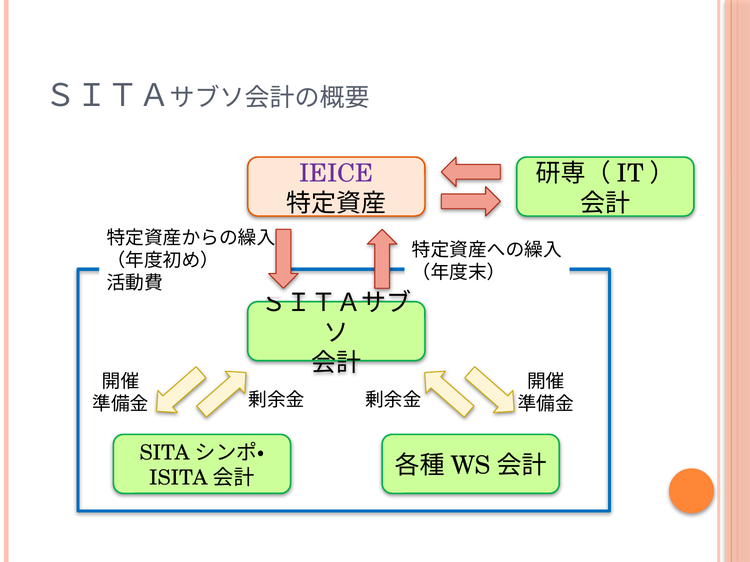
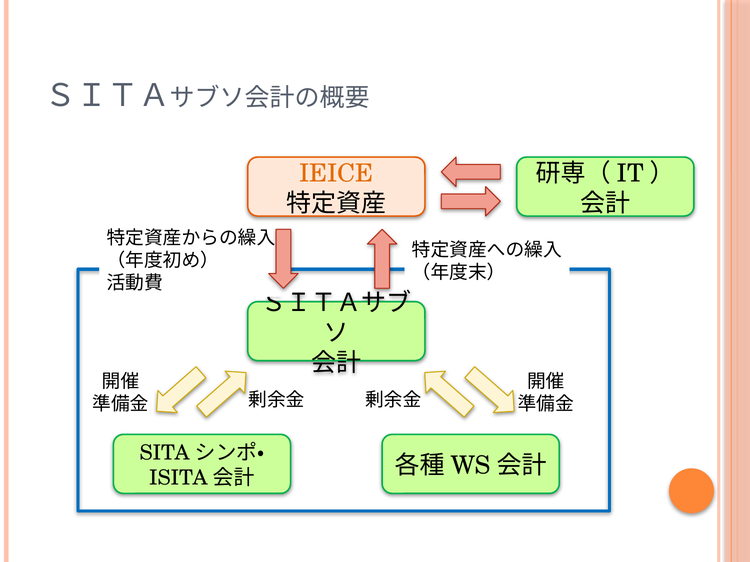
IEICE colour: purple -> orange
